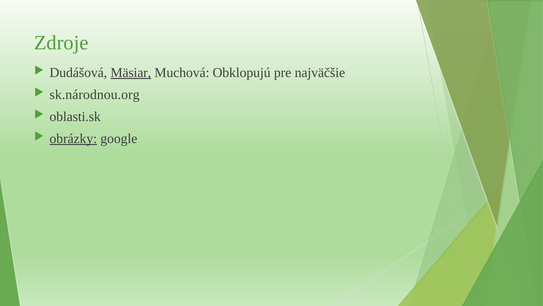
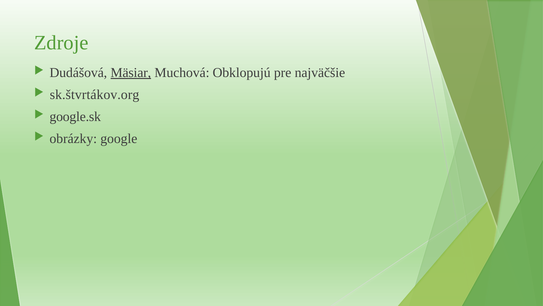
sk.národnou.org: sk.národnou.org -> sk.štvrtákov.org
oblasti.sk: oblasti.sk -> google.sk
obrázky underline: present -> none
